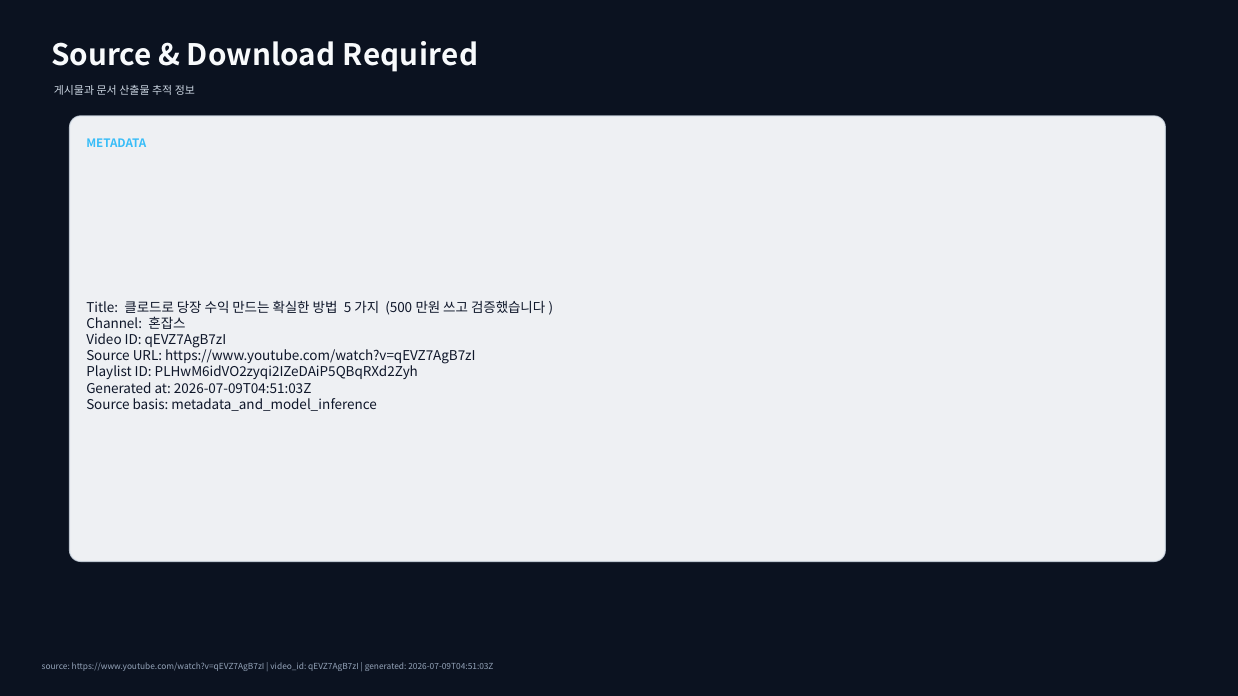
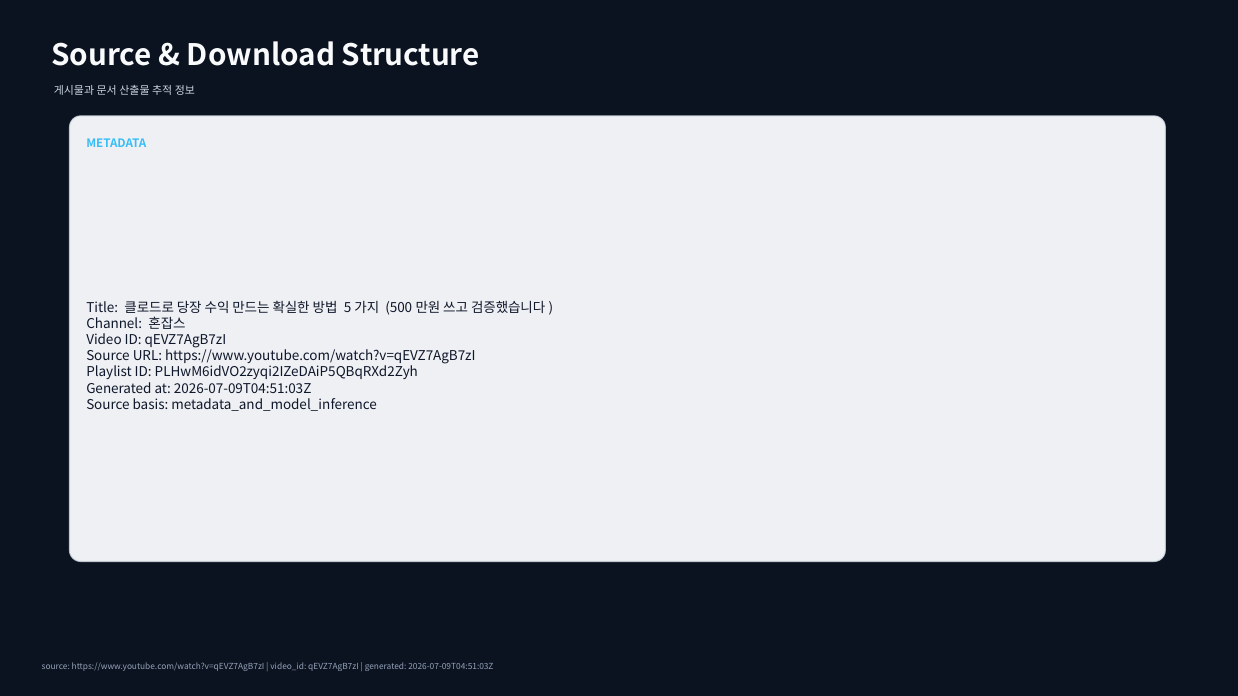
Required: Required -> Structure
